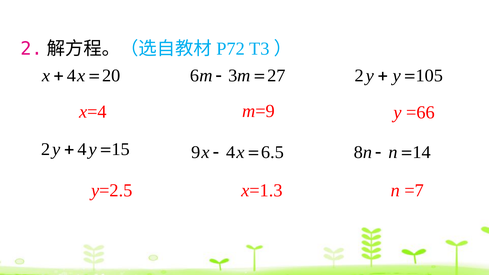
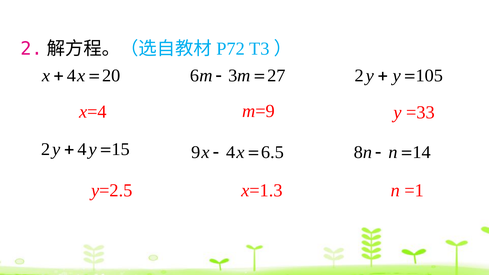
=66: =66 -> =33
=7: =7 -> =1
